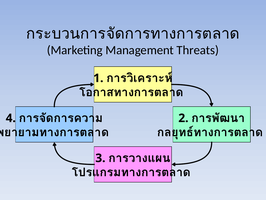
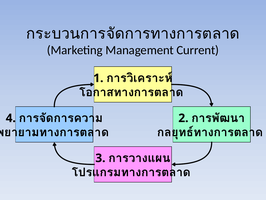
Threats: Threats -> Current
